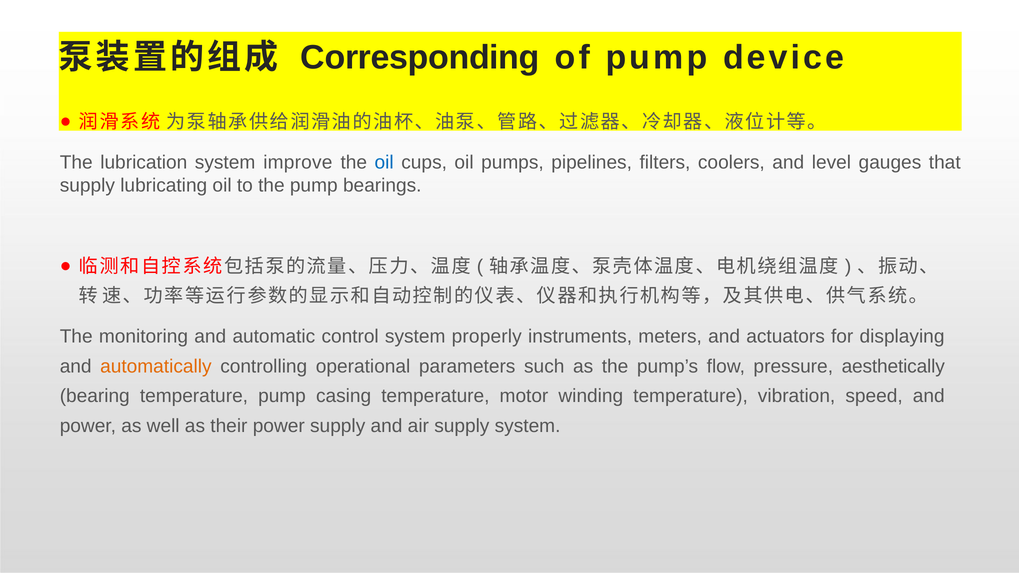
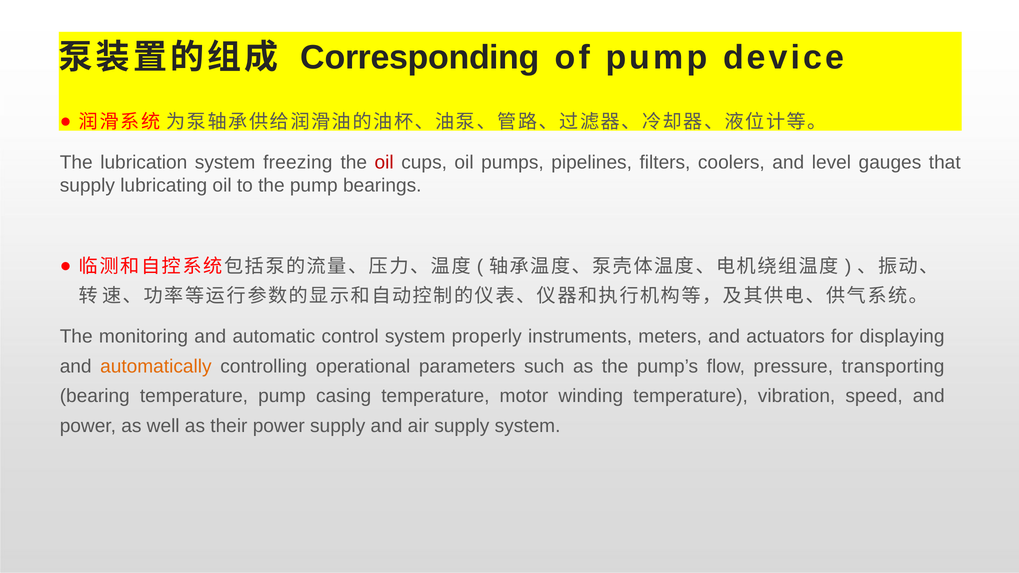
improve: improve -> freezing
oil at (384, 163) colour: blue -> red
aesthetically: aesthetically -> transporting
